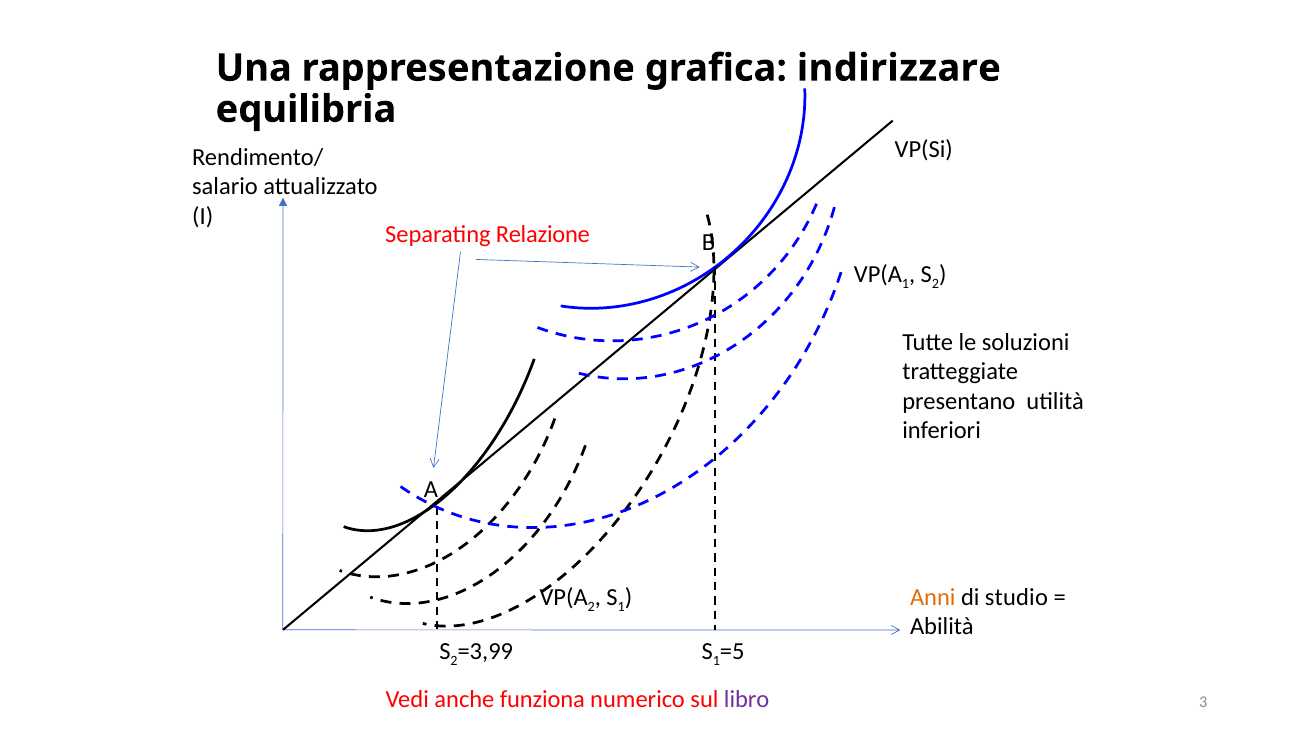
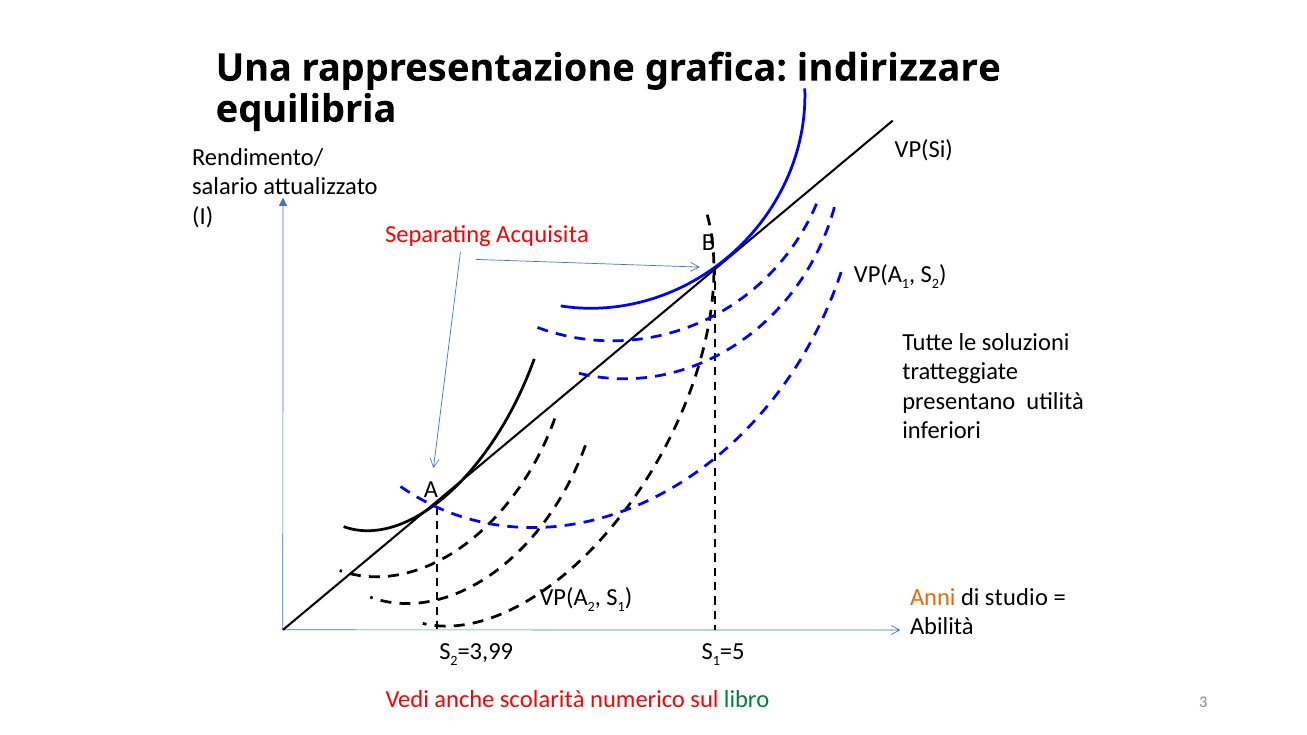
Relazione: Relazione -> Acquisita
funziona: funziona -> scolarità
libro colour: purple -> green
